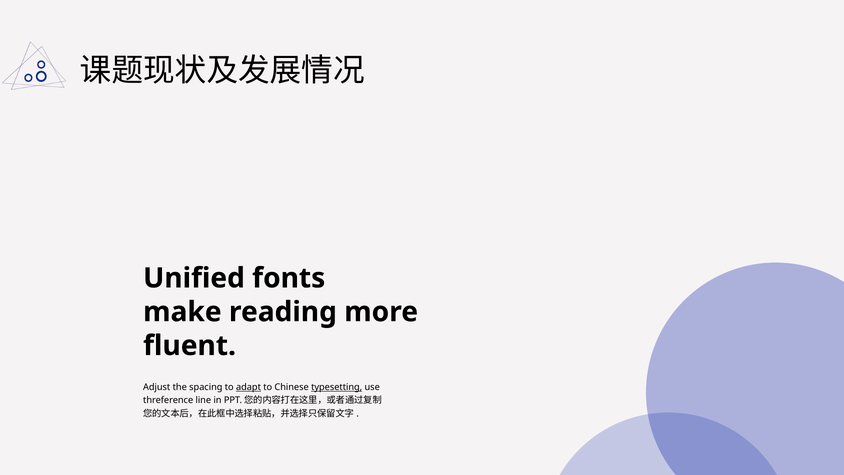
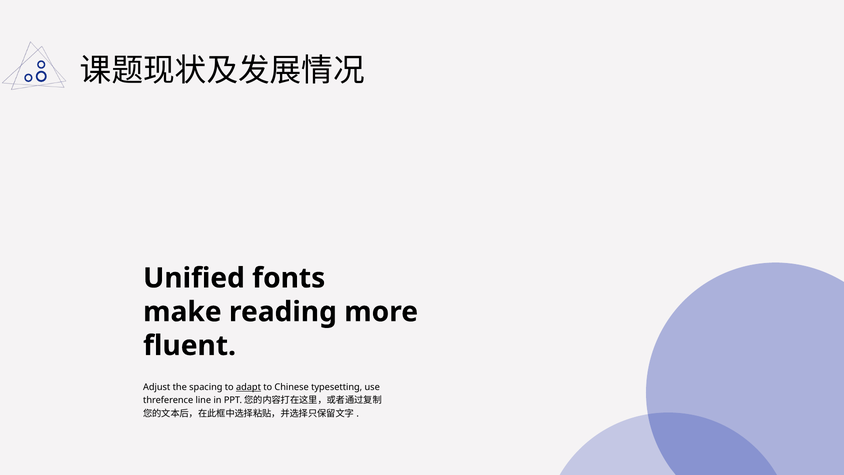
typesetting underline: present -> none
